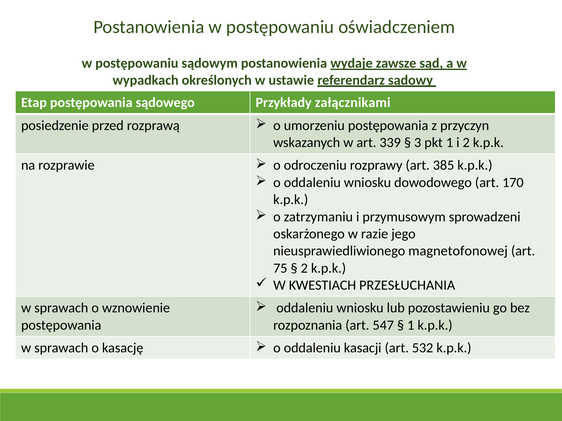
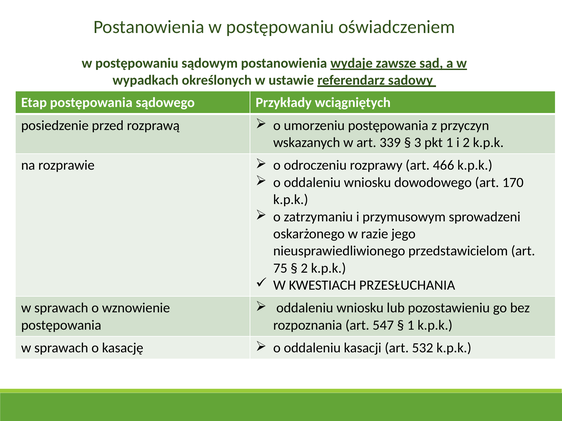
załącznikami: załącznikami -> wciągniętych
385: 385 -> 466
magnetofonowej: magnetofonowej -> przedstawicielom
